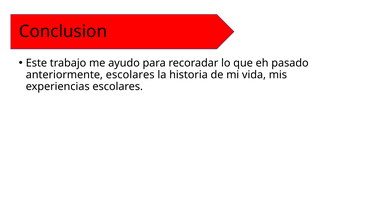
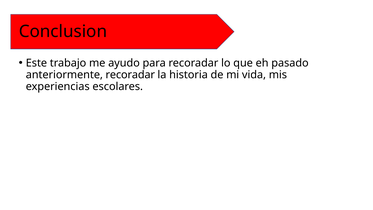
anteriormente escolares: escolares -> recoradar
